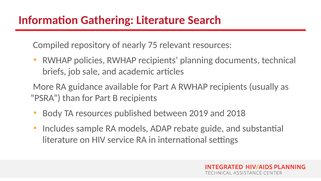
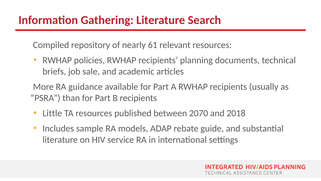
75: 75 -> 61
Body: Body -> Little
2019: 2019 -> 2070
